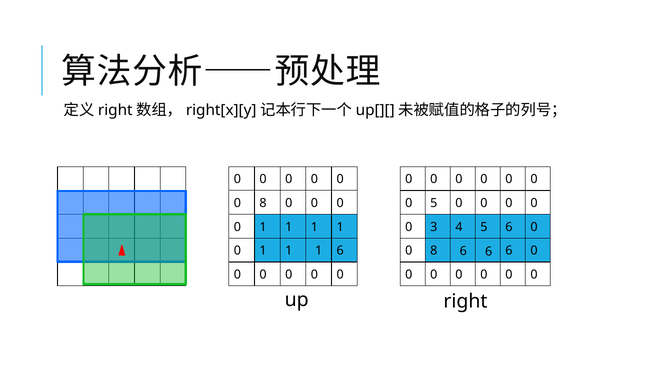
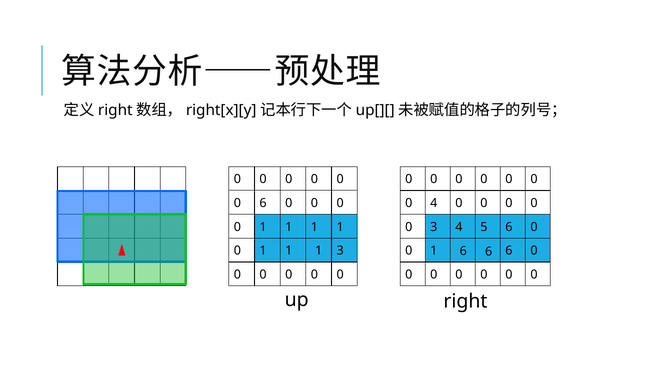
8 at (263, 203): 8 -> 6
0 5: 5 -> 4
1 6: 6 -> 3
8 at (434, 251): 8 -> 1
